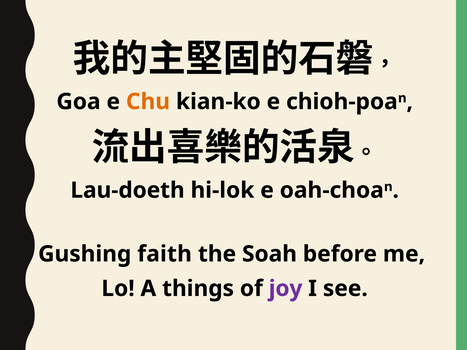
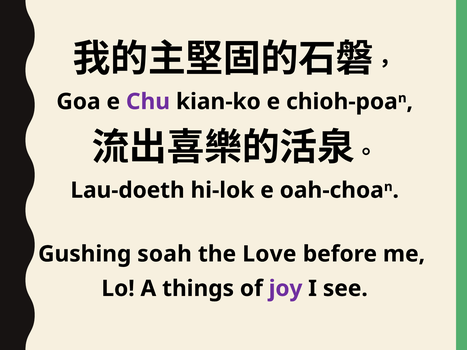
Chu colour: orange -> purple
faith: faith -> soah
Soah: Soah -> Love
